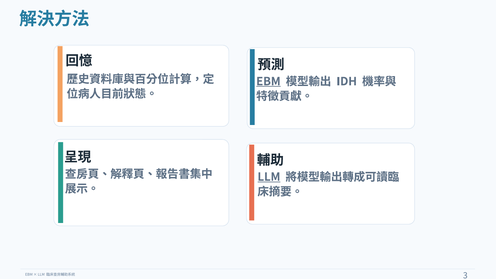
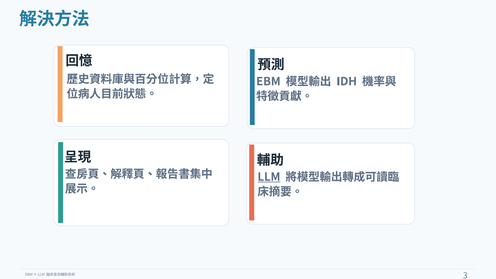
EBM at (268, 82) underline: present -> none
